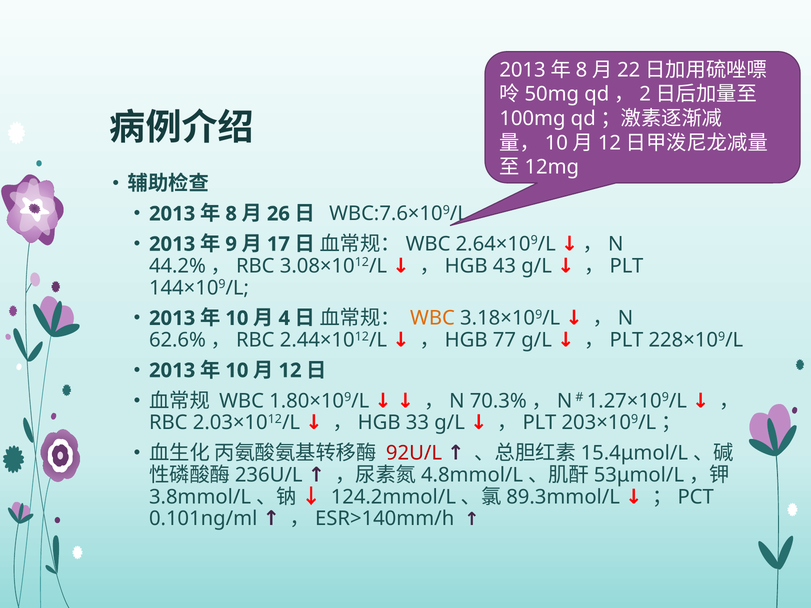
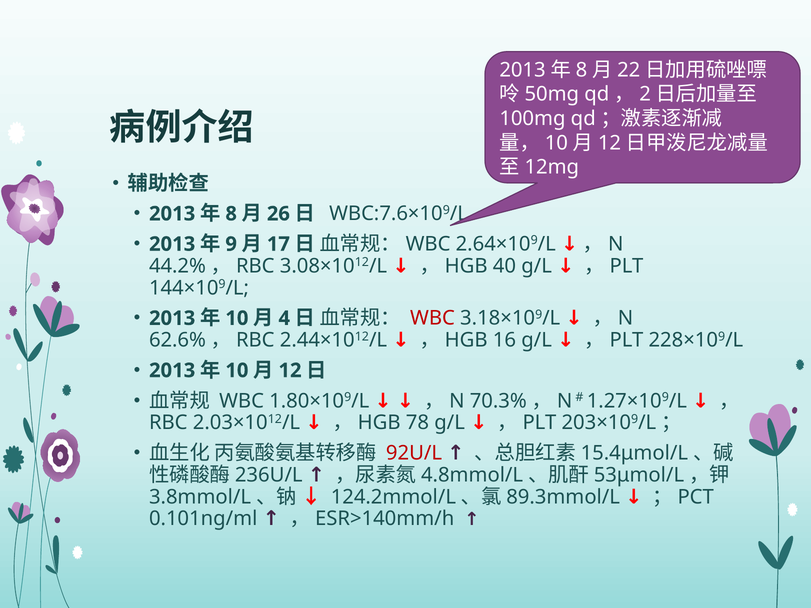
43: 43 -> 40
WBC at (433, 318) colour: orange -> red
77: 77 -> 16
33: 33 -> 78
